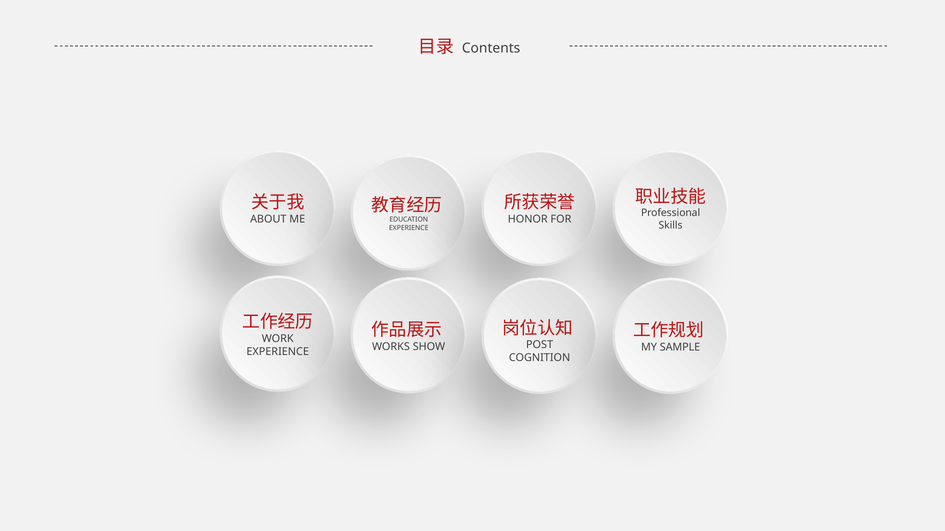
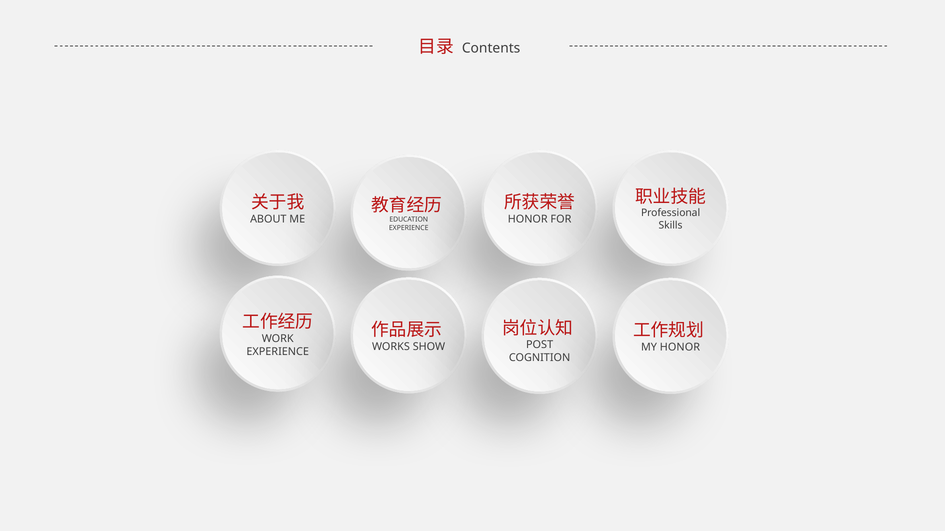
SAMPLE at (680, 348): SAMPLE -> HONOR
